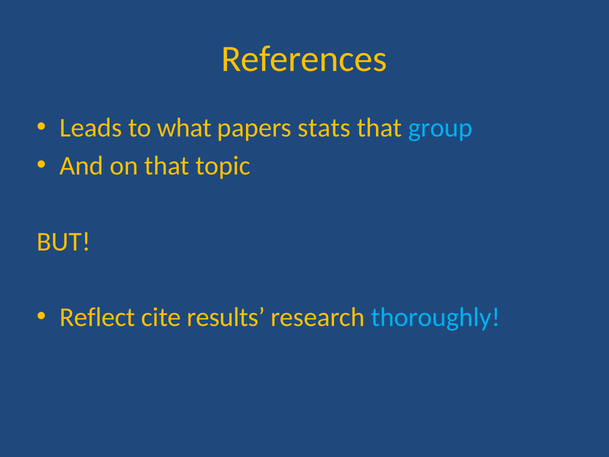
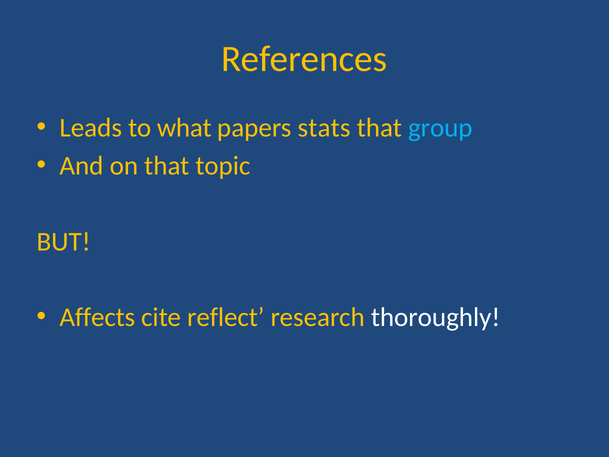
Reflect: Reflect -> Affects
results: results -> reflect
thoroughly colour: light blue -> white
